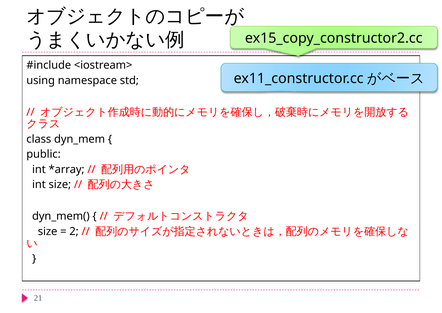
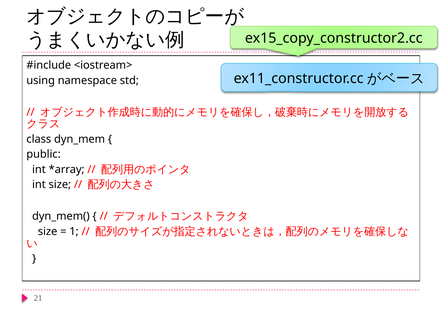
2: 2 -> 1
